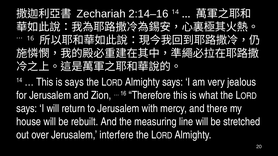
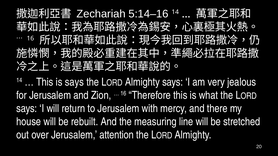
2:14–16: 2:14–16 -> 5:14–16
interfere: interfere -> attention
